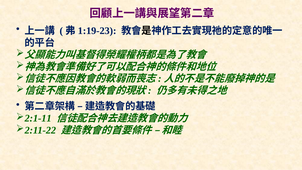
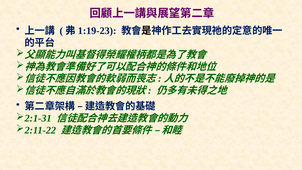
2:1-11: 2:1-11 -> 2:1-31
